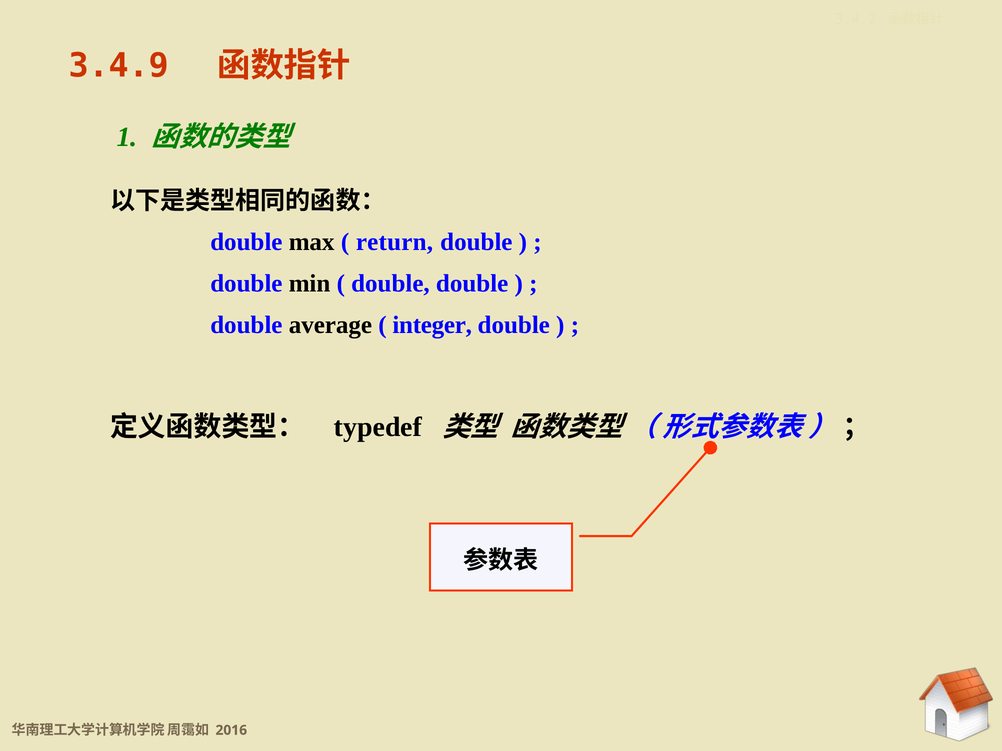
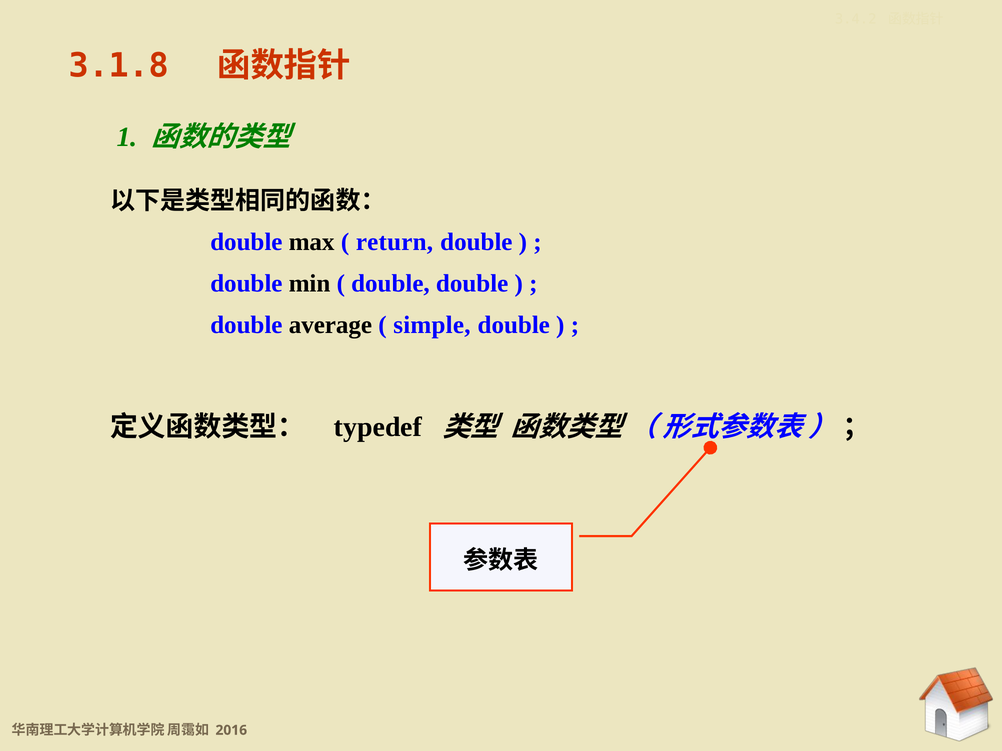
3.4.9: 3.4.9 -> 3.1.8
integer: integer -> simple
